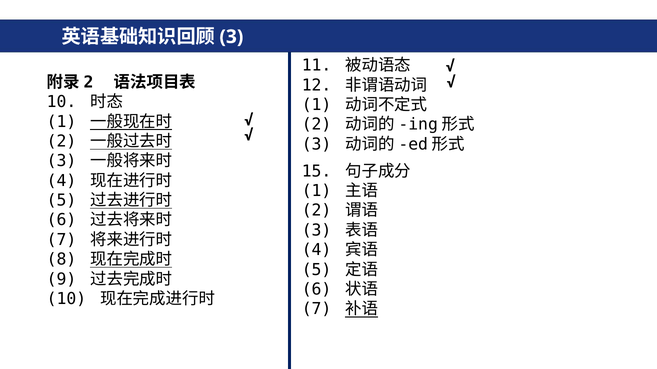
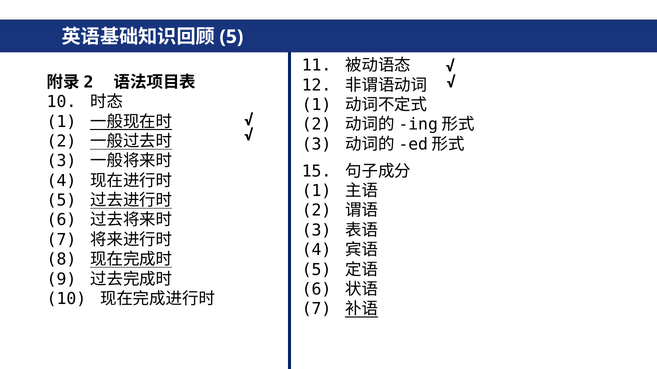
3 at (231, 37): 3 -> 5
